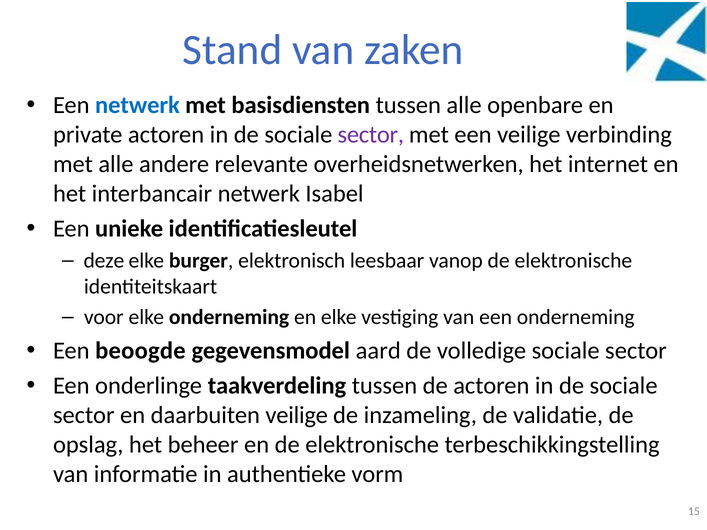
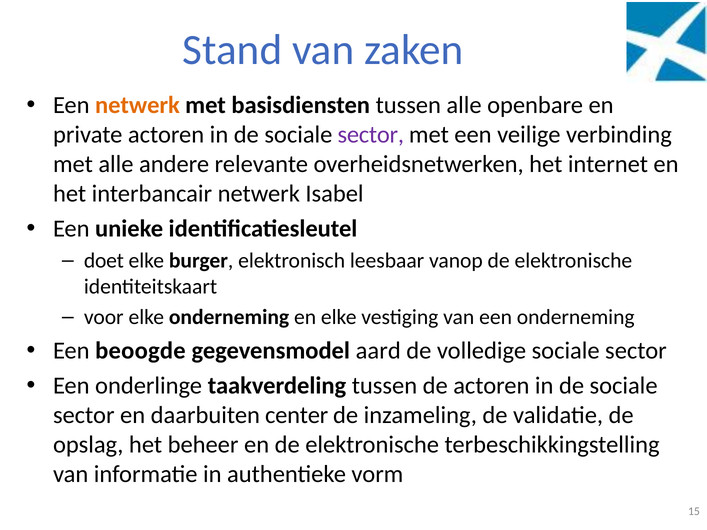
netwerk at (137, 105) colour: blue -> orange
deze: deze -> doet
daarbuiten veilige: veilige -> center
